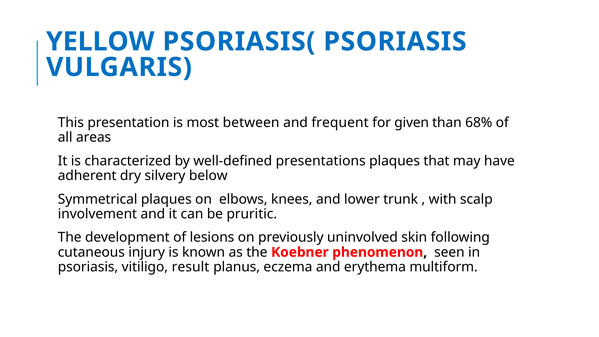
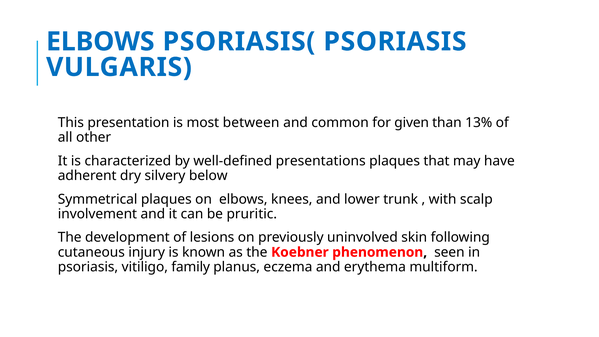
YELLOW at (100, 42): YELLOW -> ELBOWS
frequent: frequent -> common
68%: 68% -> 13%
areas: areas -> other
result: result -> family
